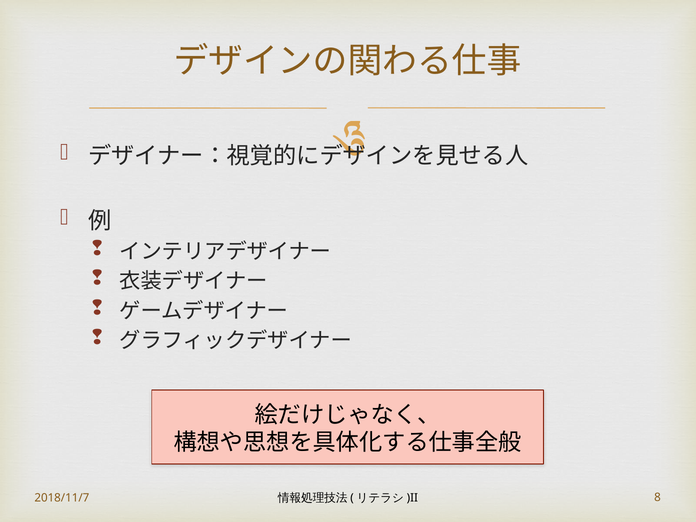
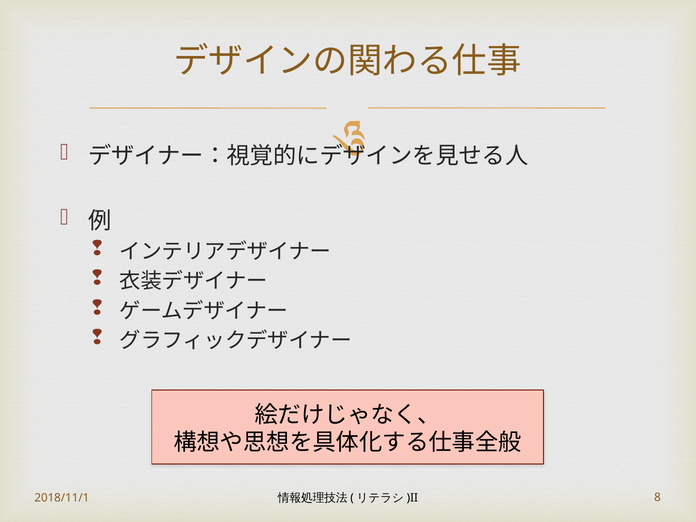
2018/11/7: 2018/11/7 -> 2018/11/1
